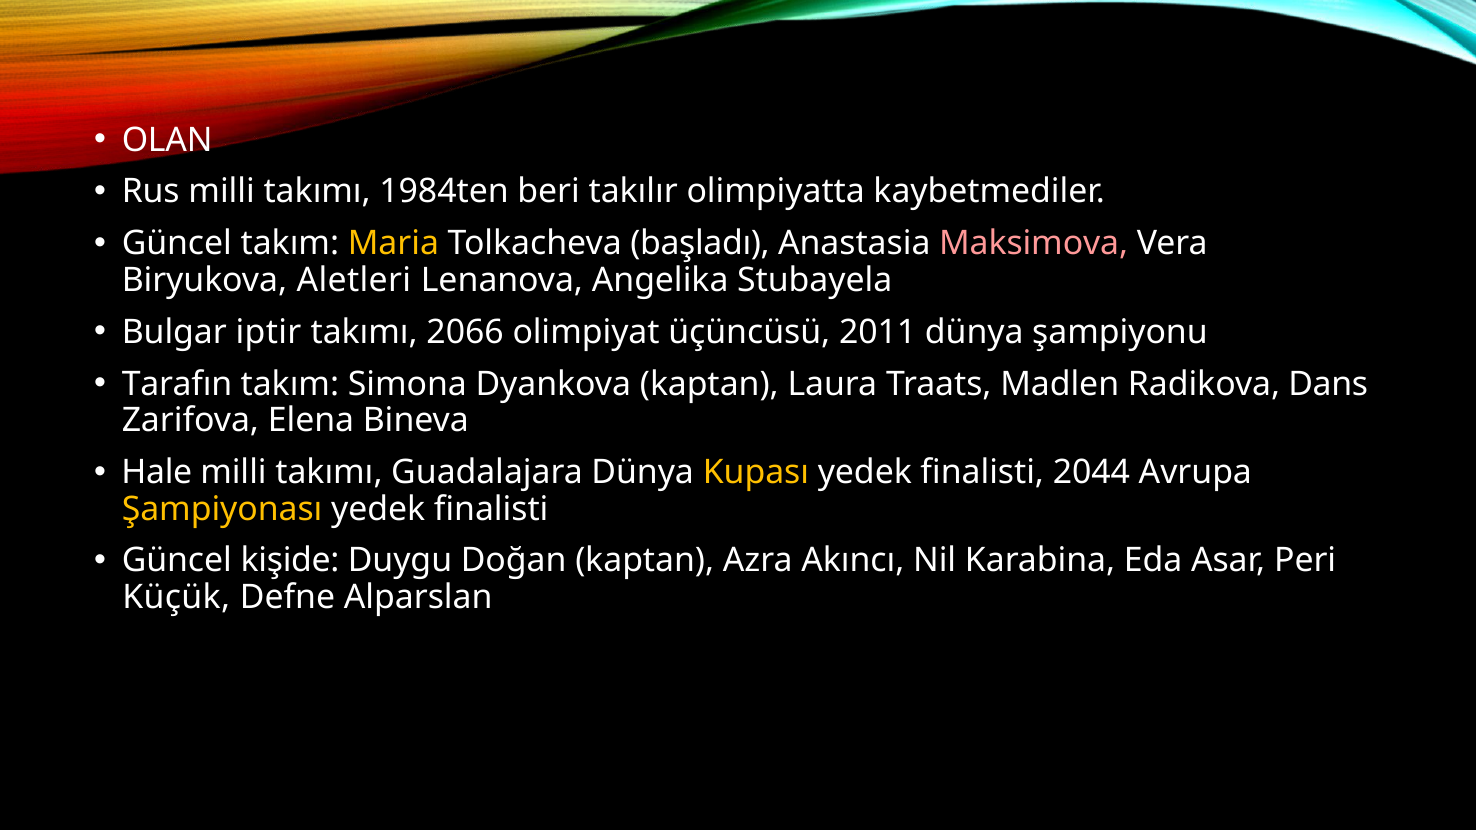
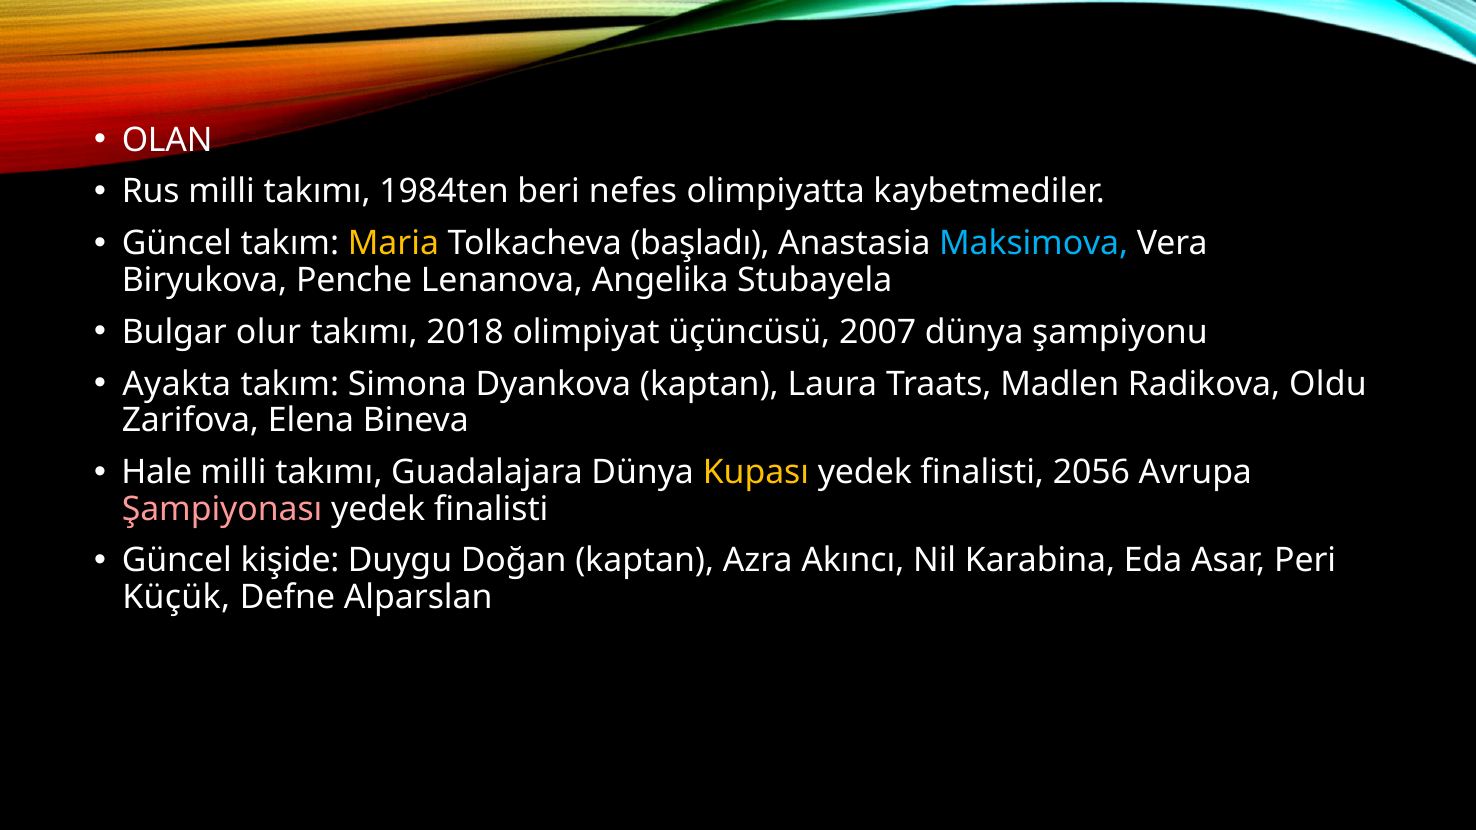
takılır: takılır -> nefes
Maksimova colour: pink -> light blue
Aletleri: Aletleri -> Penche
iptir: iptir -> olur
2066: 2066 -> 2018
2011: 2011 -> 2007
Tarafın: Tarafın -> Ayakta
Dans: Dans -> Oldu
2044: 2044 -> 2056
Şampiyonası colour: yellow -> pink
